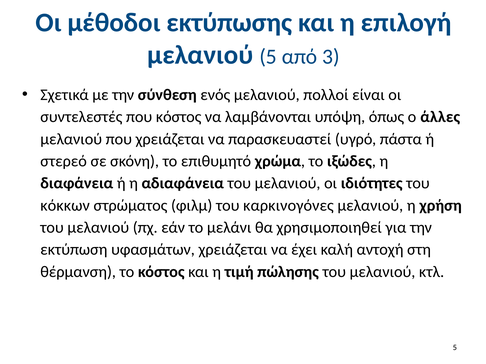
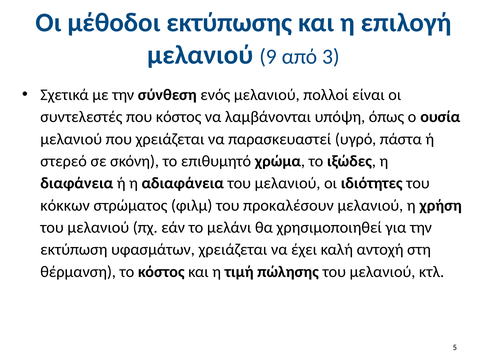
μελανιού 5: 5 -> 9
άλλες: άλλες -> ουσία
καρκινογόνες: καρκινογόνες -> προκαλέσουν
